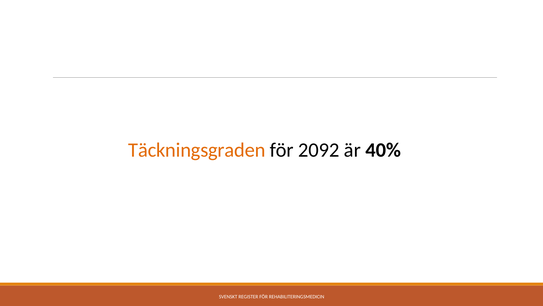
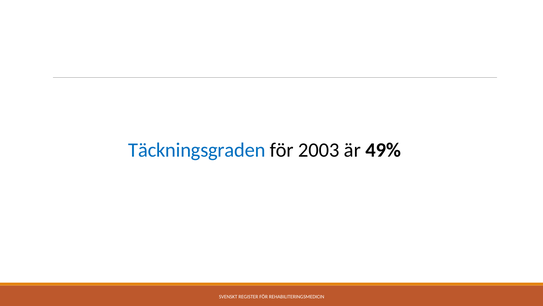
Täckningsgraden colour: orange -> blue
2092: 2092 -> 2003
40%: 40% -> 49%
